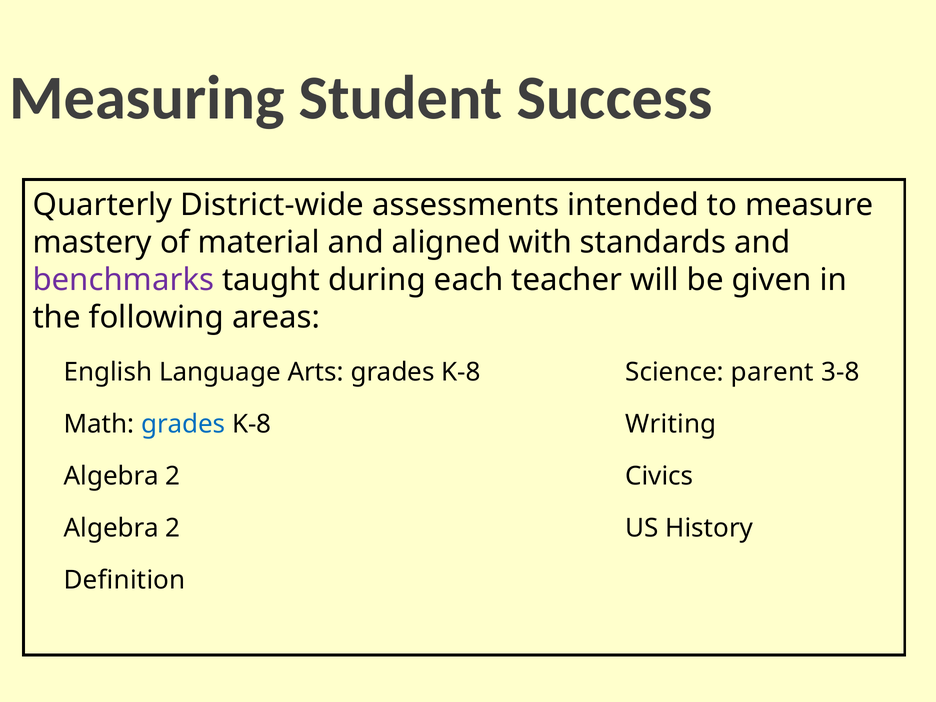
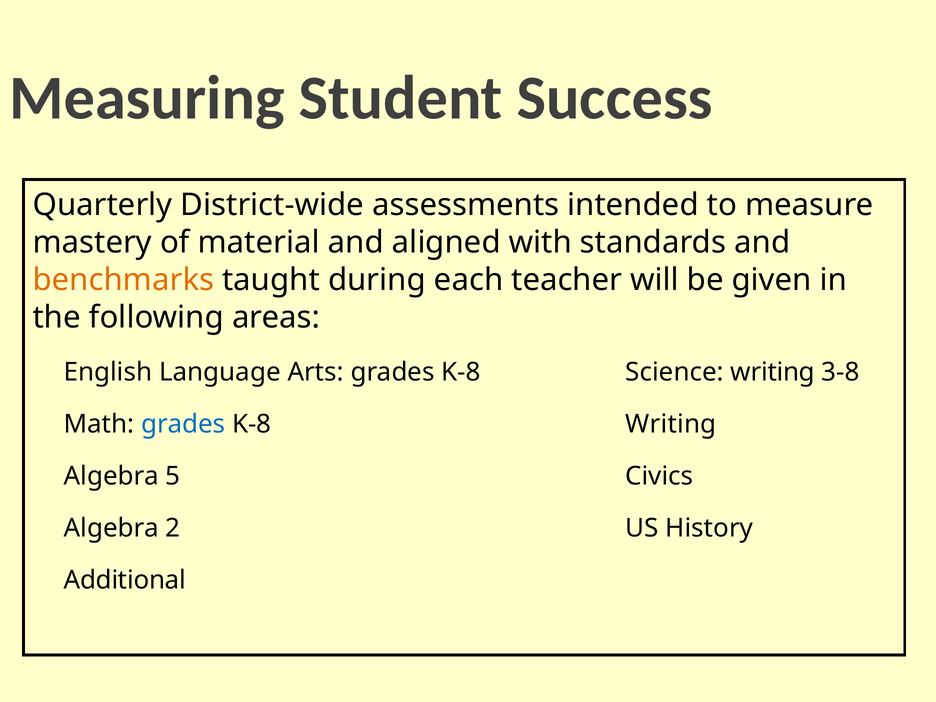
benchmarks colour: purple -> orange
Science parent: parent -> writing
2 at (173, 476): 2 -> 5
Definition: Definition -> Additional
